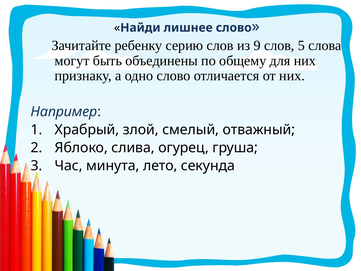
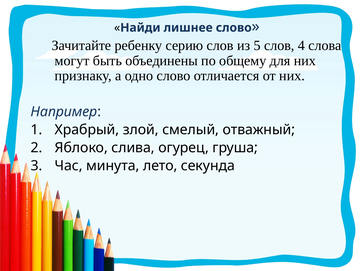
9: 9 -> 5
5: 5 -> 4
